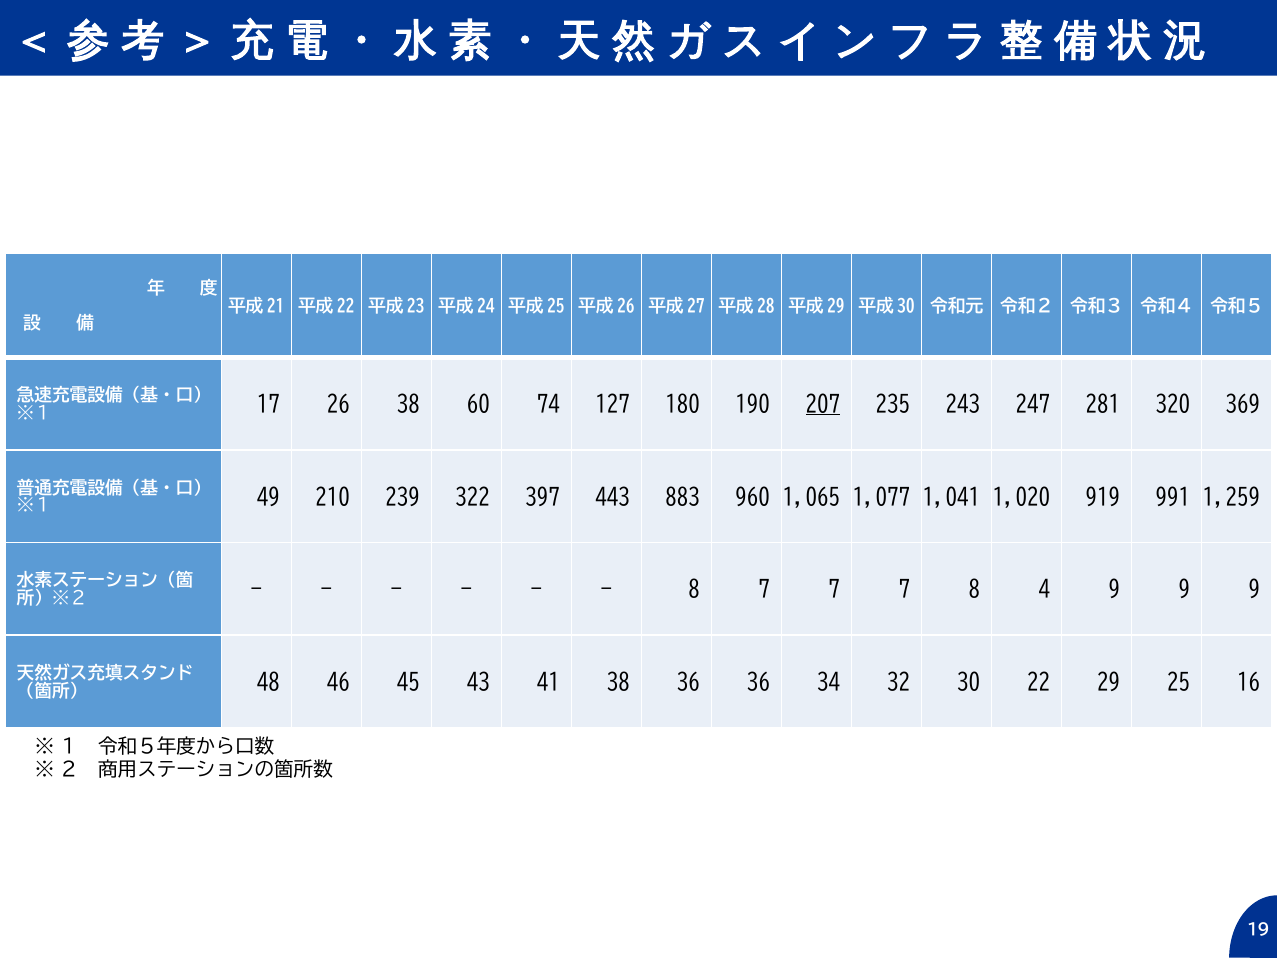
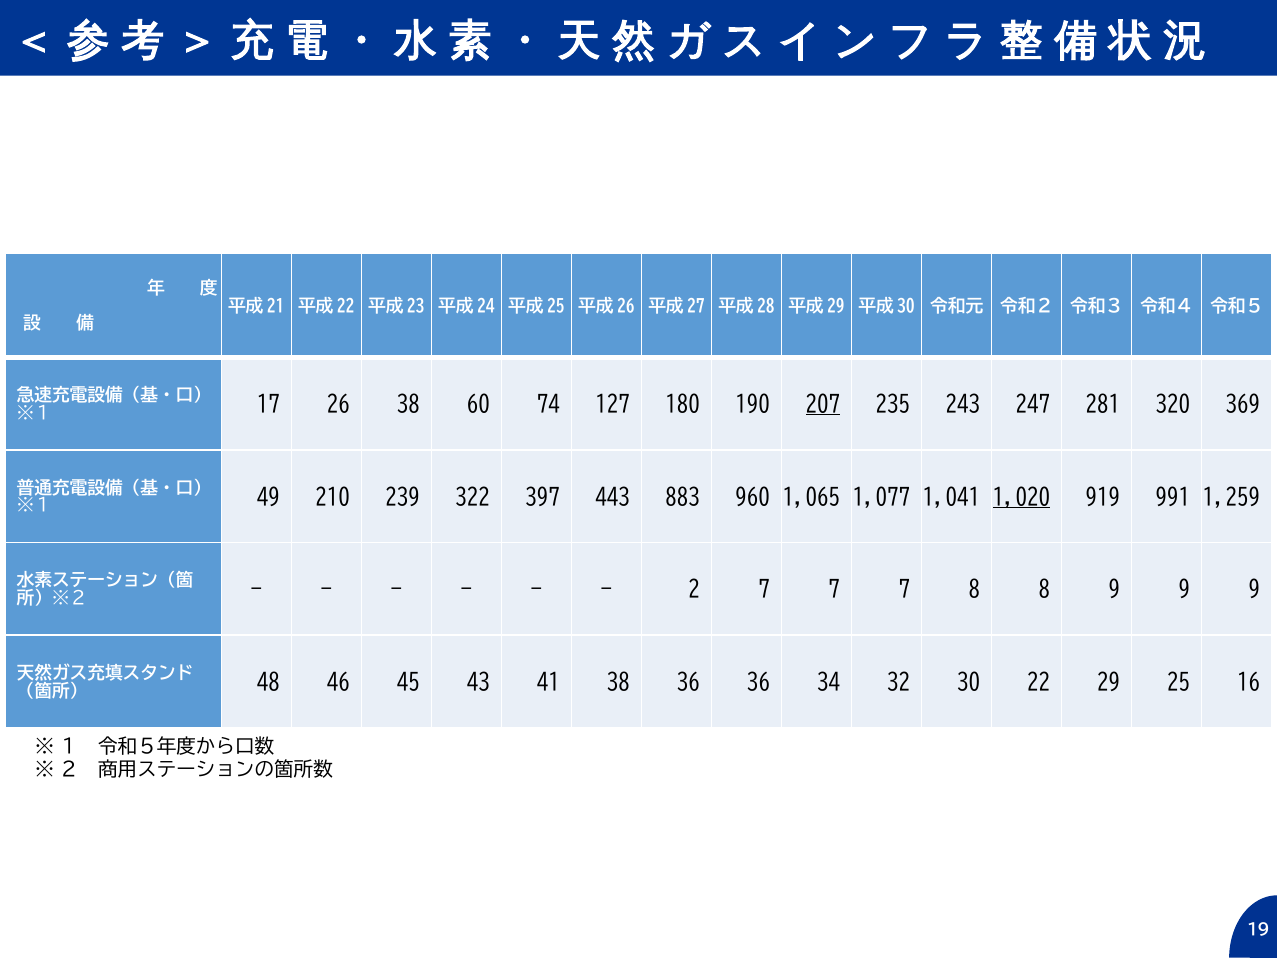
1,020 underline: none -> present
8 at (694, 590): 8 -> 2
8 4: 4 -> 8
